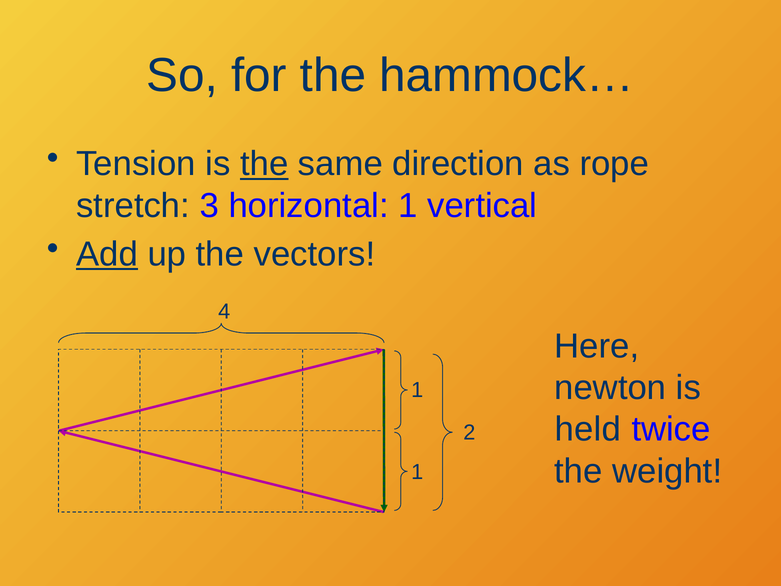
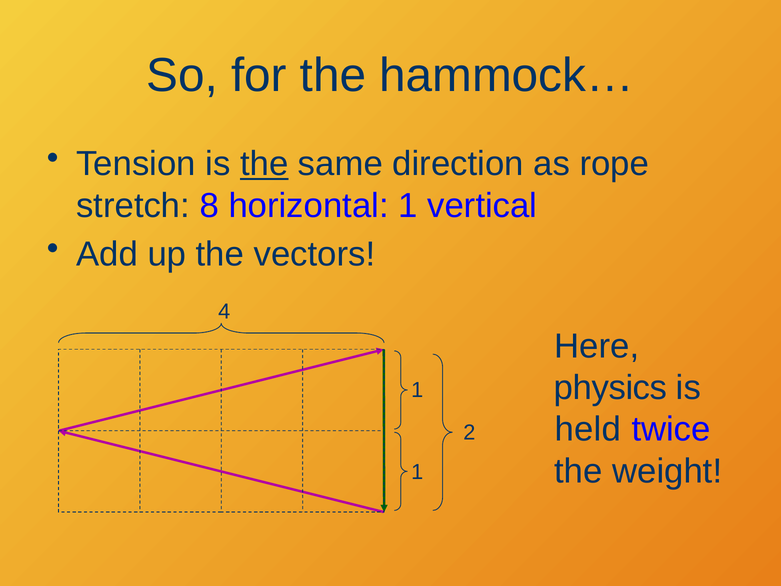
3: 3 -> 8
Add underline: present -> none
newton: newton -> physics
